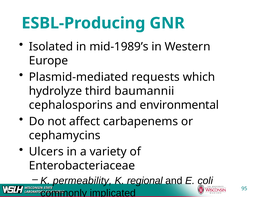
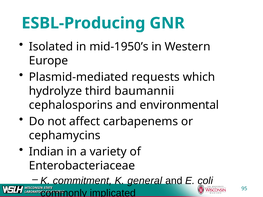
mid-1989’s: mid-1989’s -> mid-1950’s
Ulcers: Ulcers -> Indian
permeability: permeability -> commitment
regional: regional -> general
